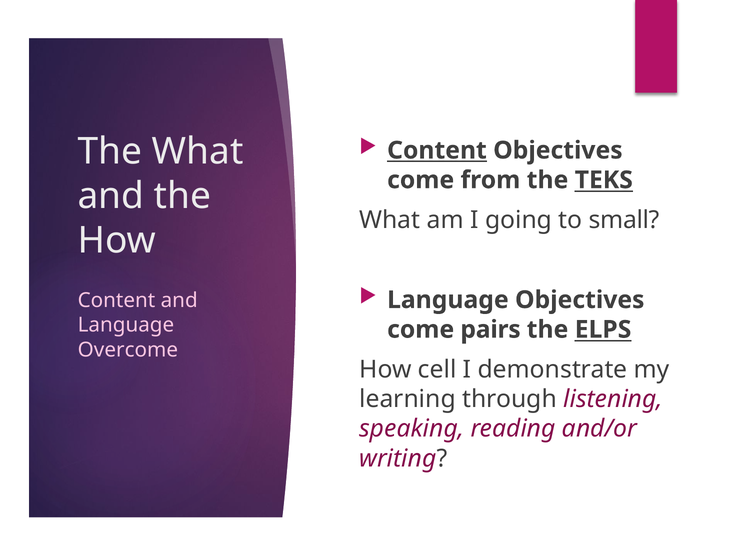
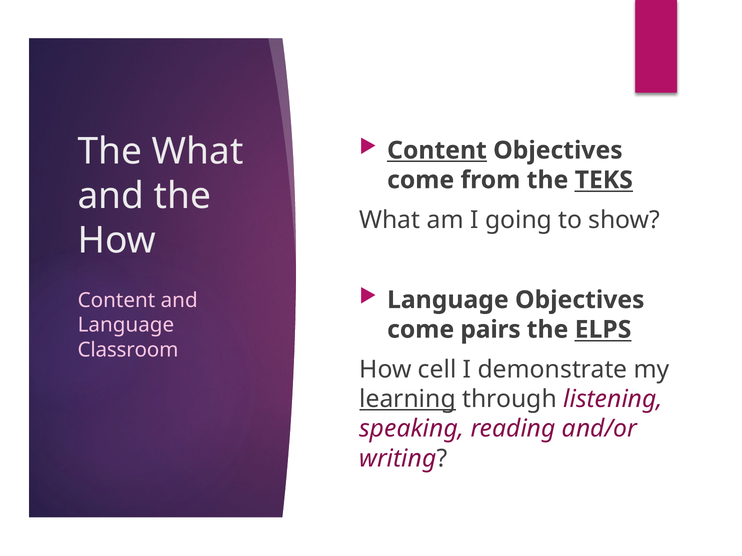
small: small -> show
Overcome: Overcome -> Classroom
learning underline: none -> present
